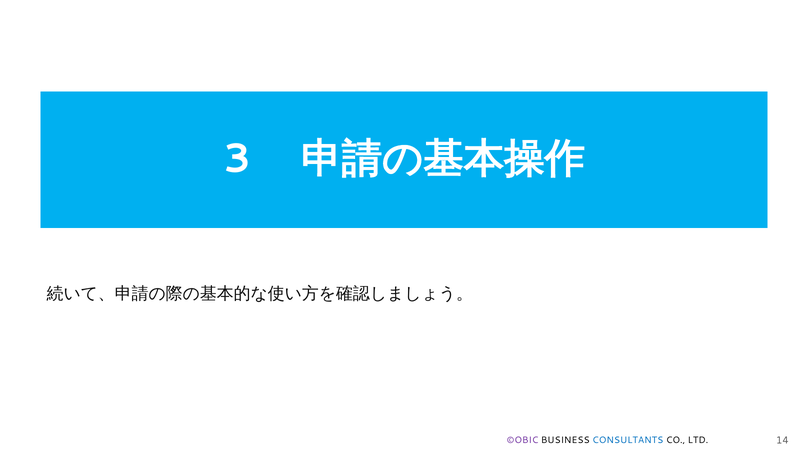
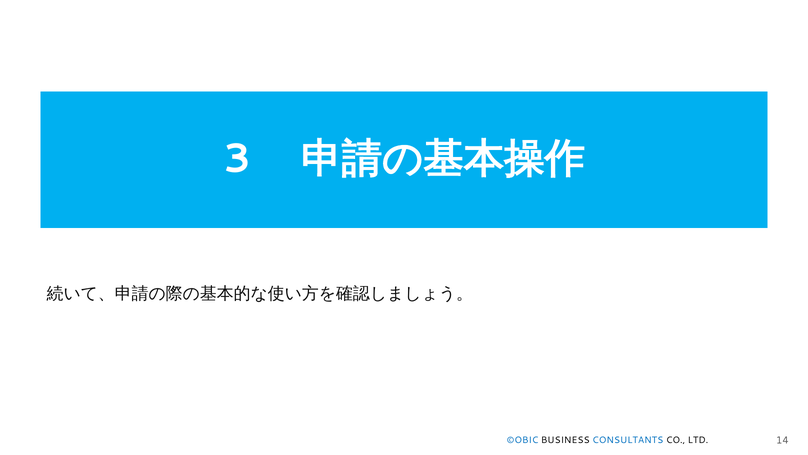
©OBIC colour: purple -> blue
